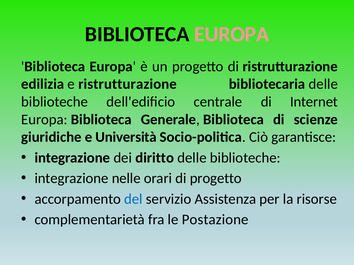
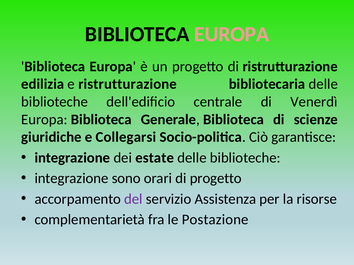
Internet: Internet -> Venerdì
Università: Università -> Collegarsi
diritto: diritto -> estate
nelle: nelle -> sono
del colour: blue -> purple
